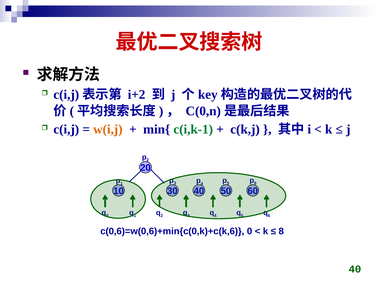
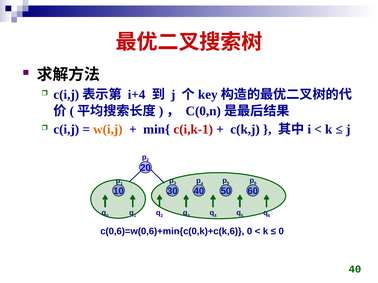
i+2: i+2 -> i+4
c(i,k-1 colour: green -> red
8 at (281, 232): 8 -> 0
